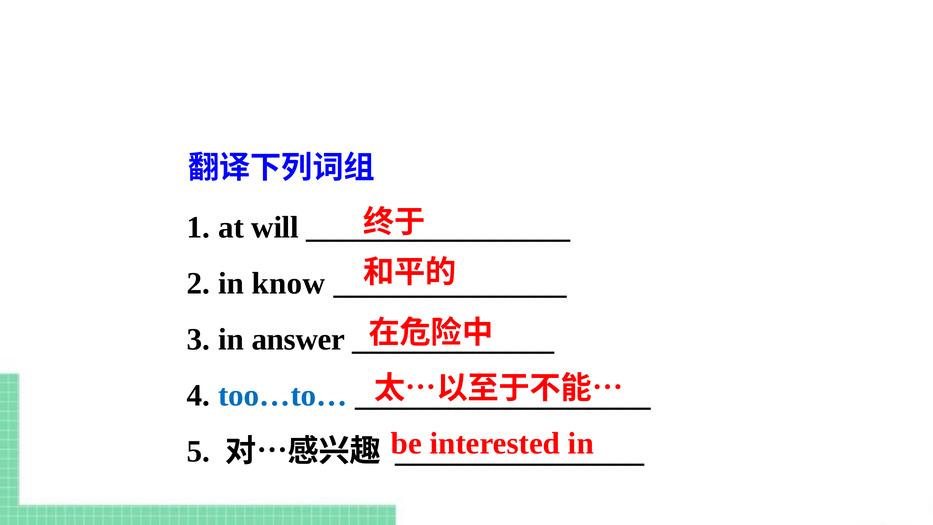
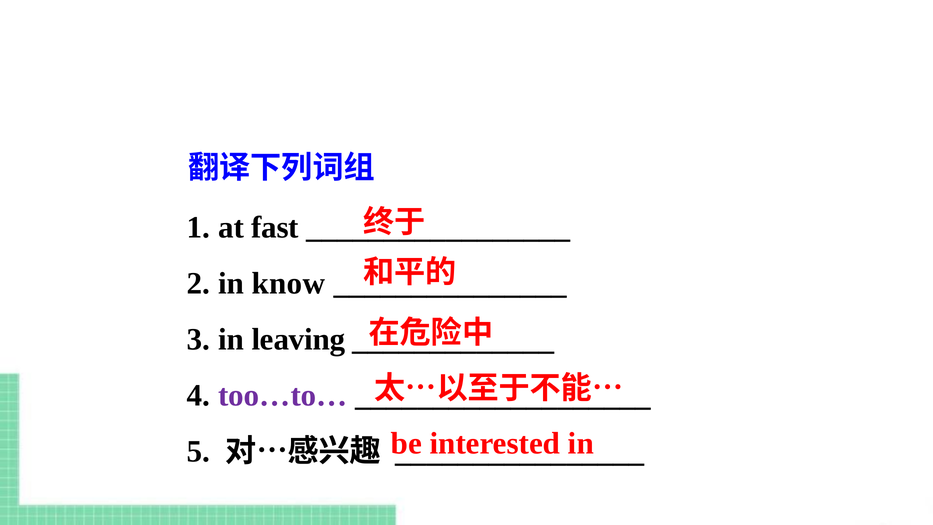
will: will -> fast
answer: answer -> leaving
too…to… colour: blue -> purple
